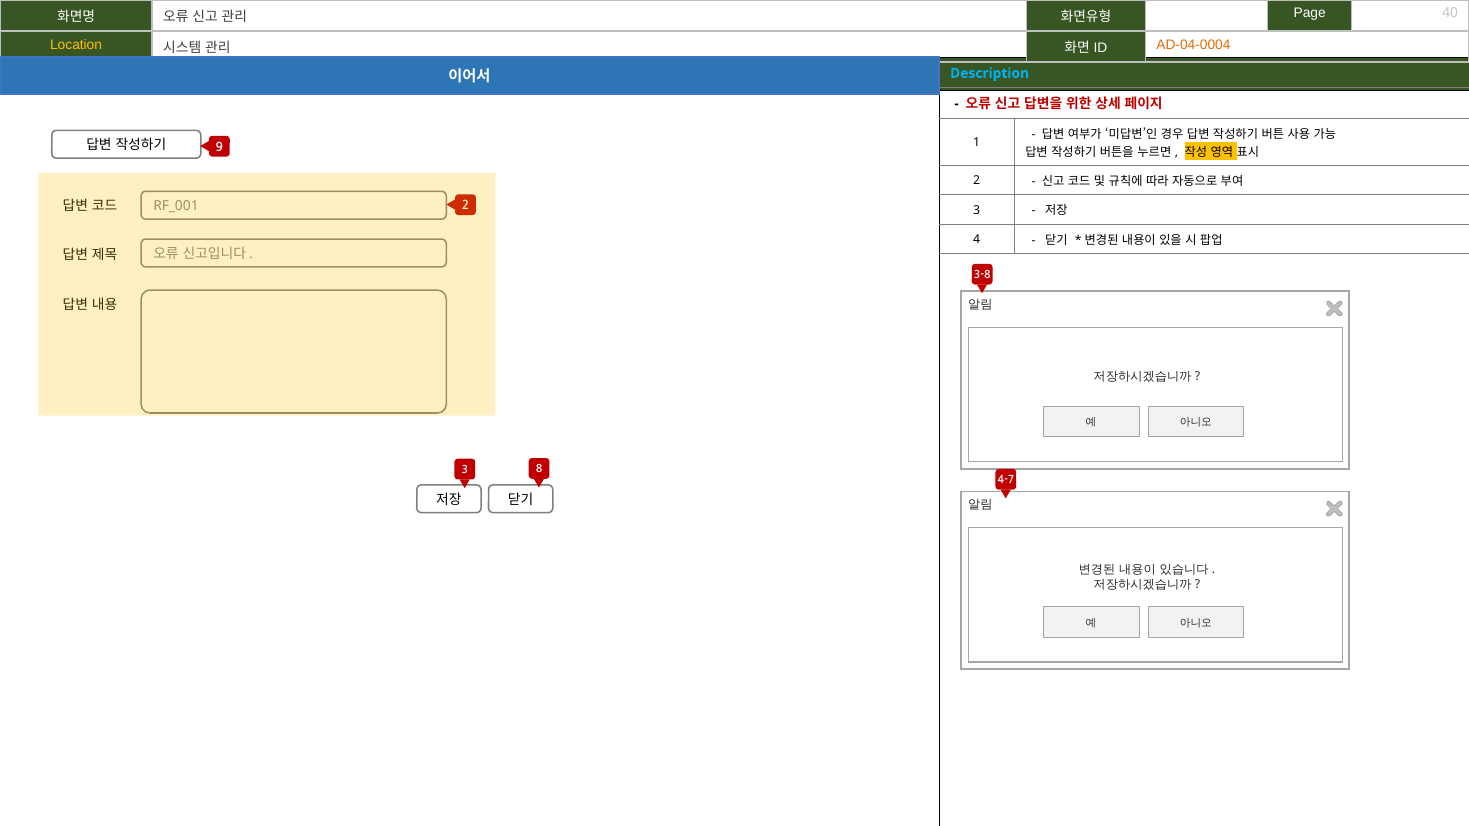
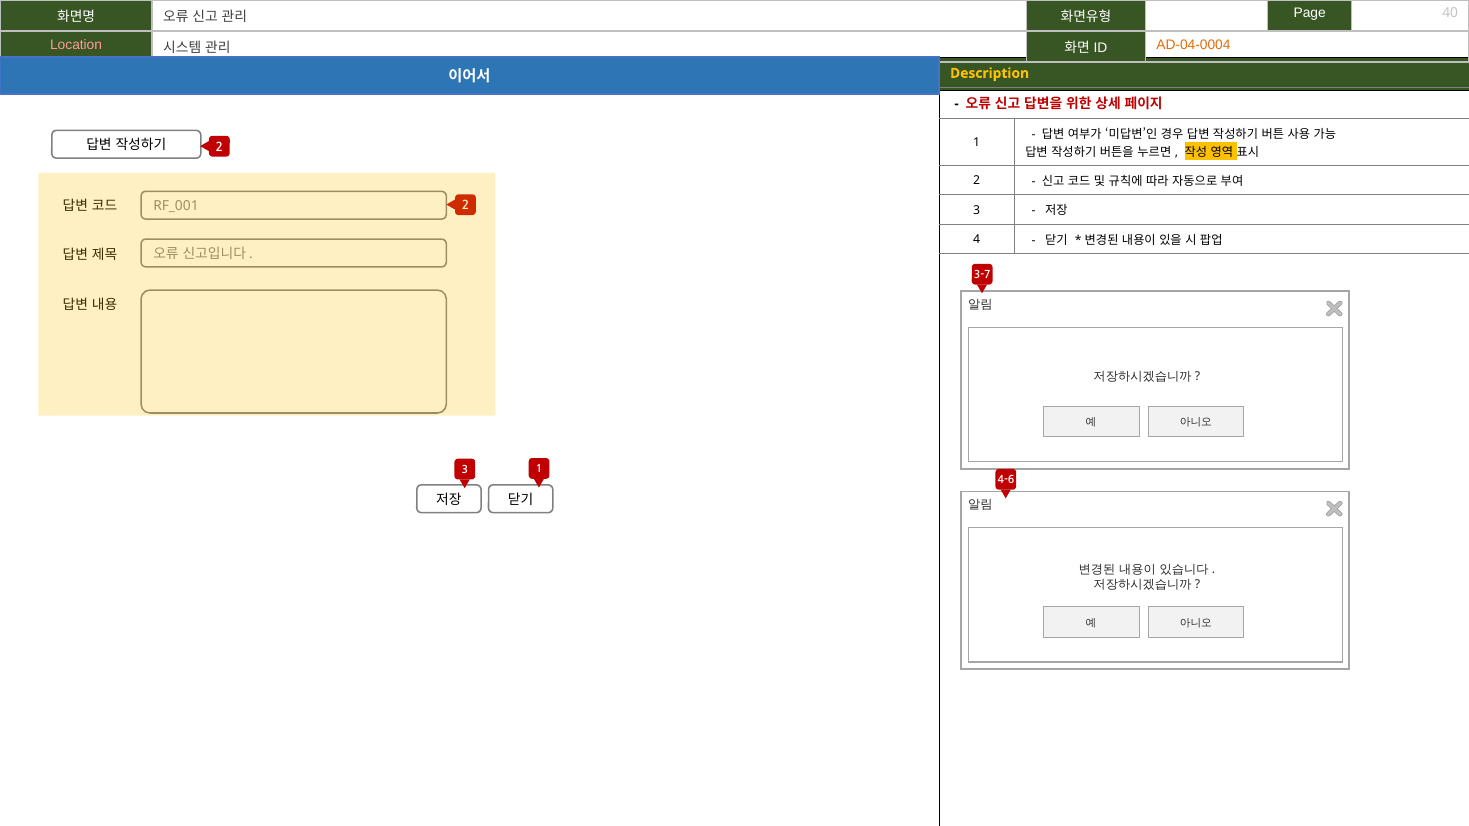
Location colour: yellow -> pink
Description colour: light blue -> yellow
9 at (219, 147): 9 -> 2
3-8: 3-8 -> 3-7
3 8: 8 -> 1
4-7: 4-7 -> 4-6
